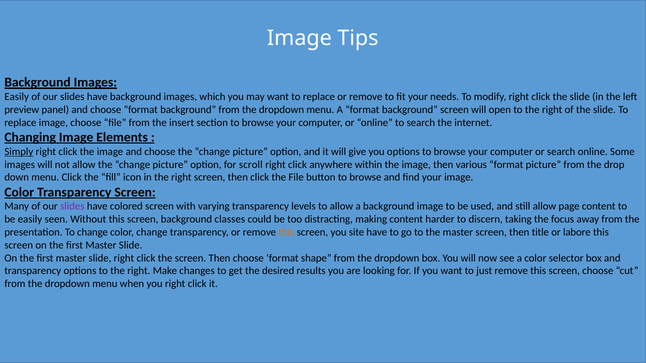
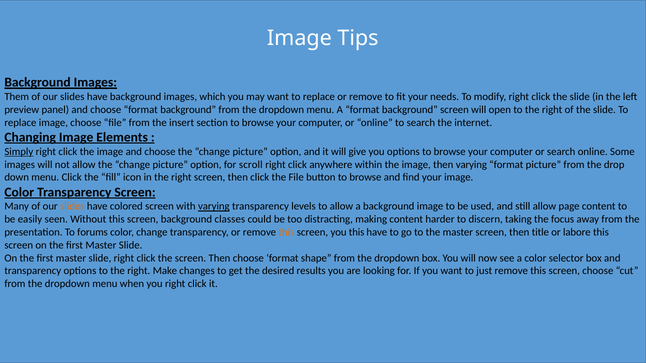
Easily at (17, 97): Easily -> Them
then various: various -> varying
slides at (72, 207) colour: purple -> orange
varying at (214, 207) underline: none -> present
To change: change -> forums
you site: site -> this
